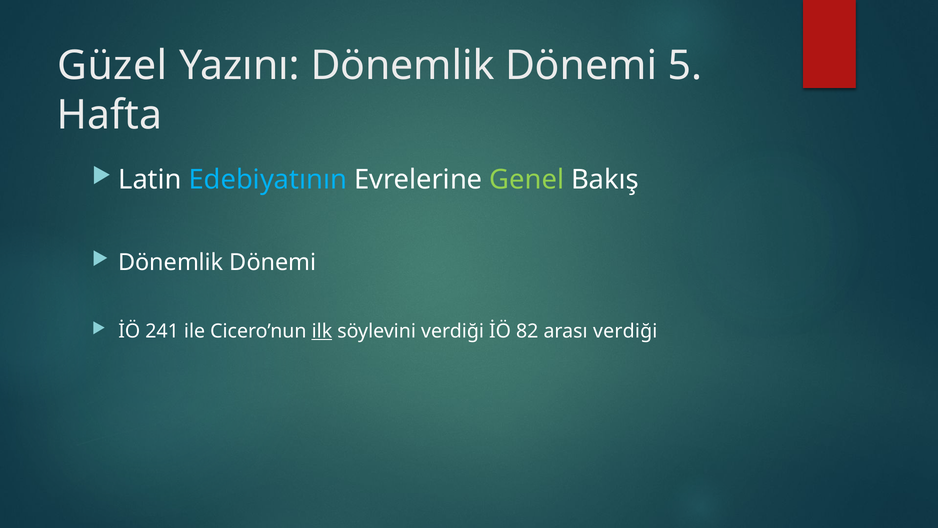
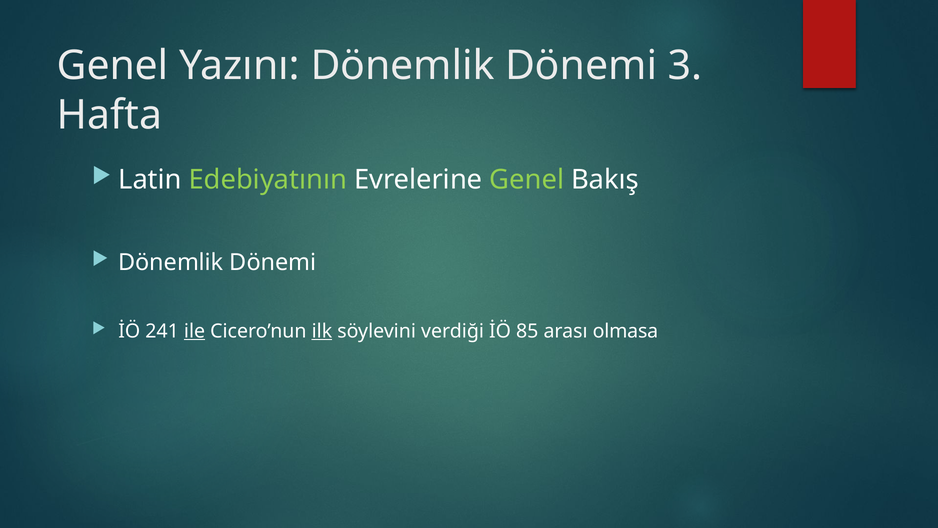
Güzel at (112, 66): Güzel -> Genel
5: 5 -> 3
Edebiyatının colour: light blue -> light green
ile underline: none -> present
82: 82 -> 85
arası verdiği: verdiği -> olmasa
